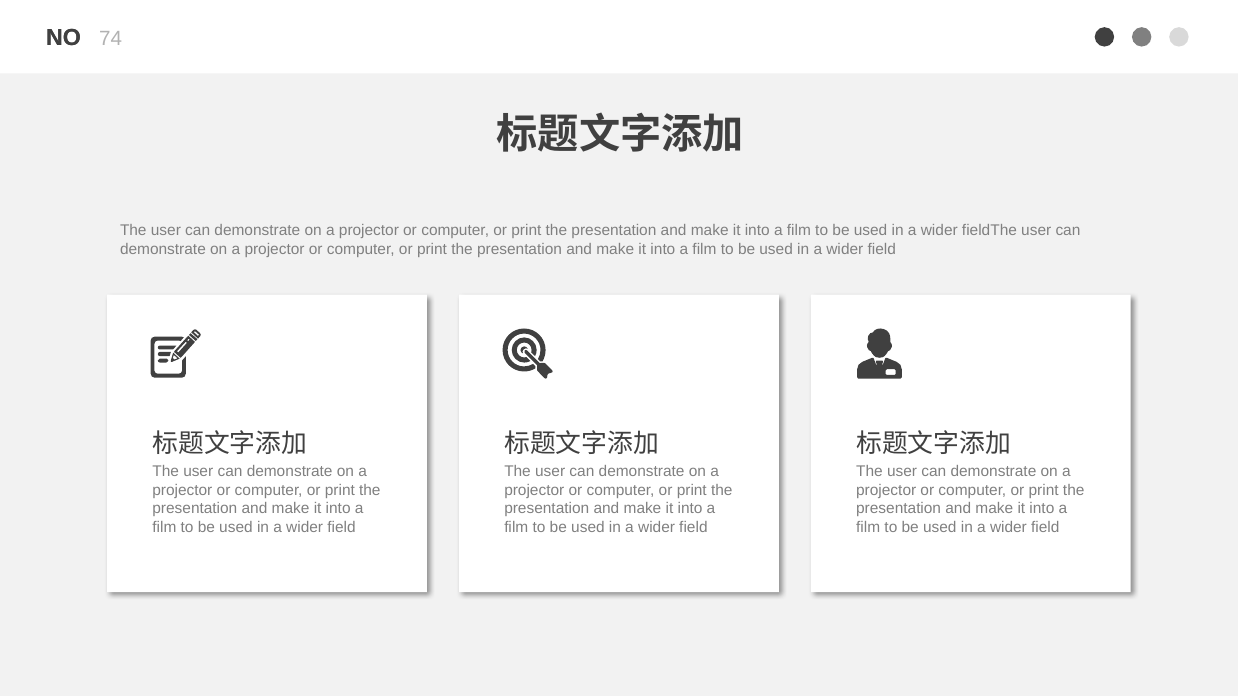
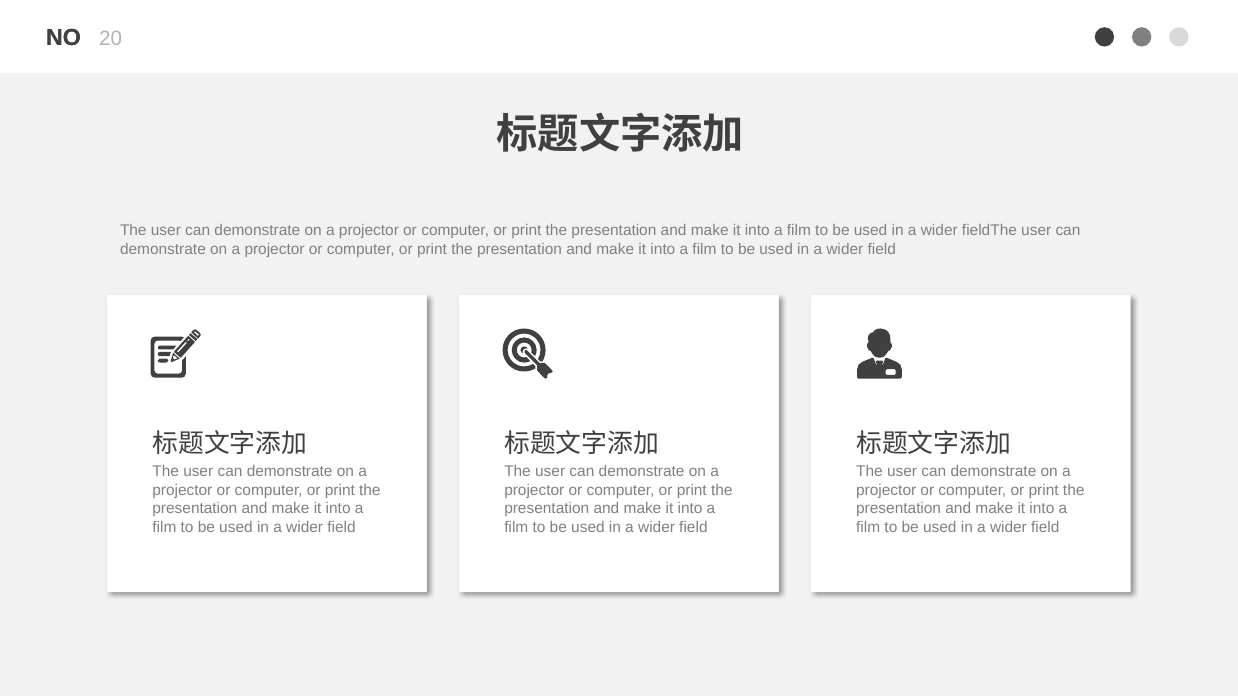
74: 74 -> 20
